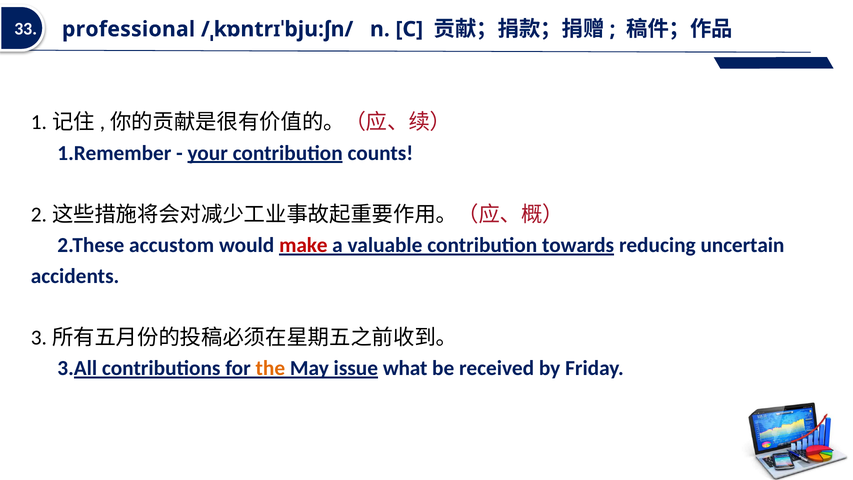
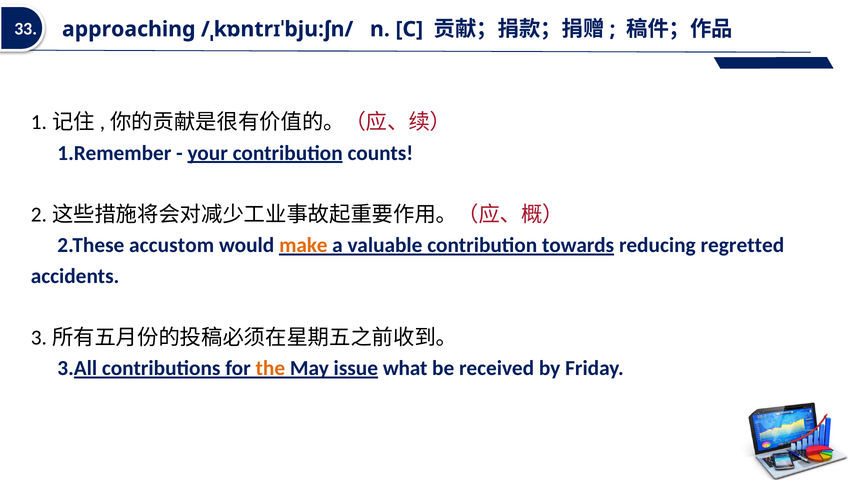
professional: professional -> approaching
make colour: red -> orange
uncertain: uncertain -> regretted
